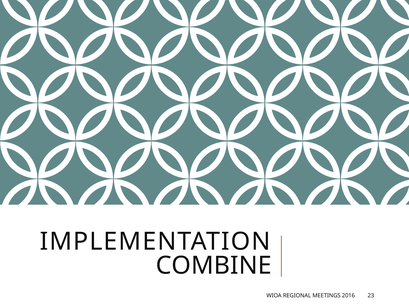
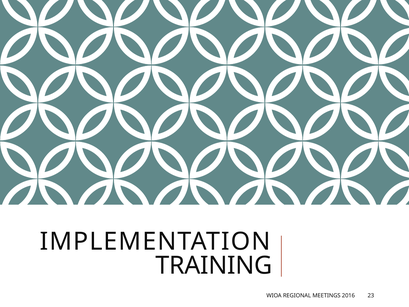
COMBINE: COMBINE -> TRAINING
